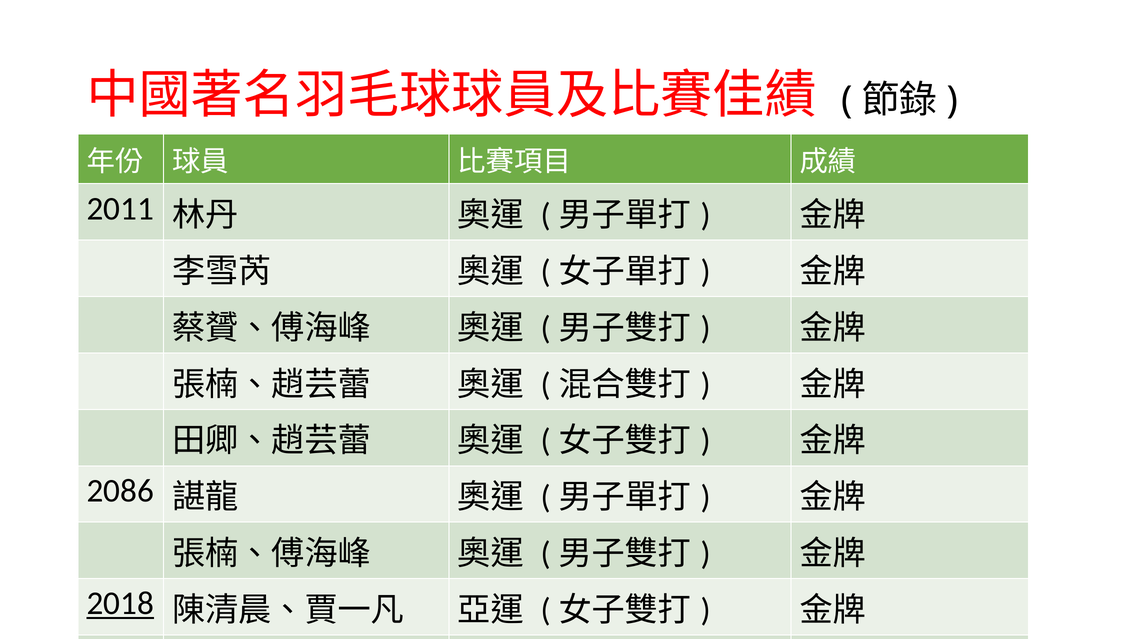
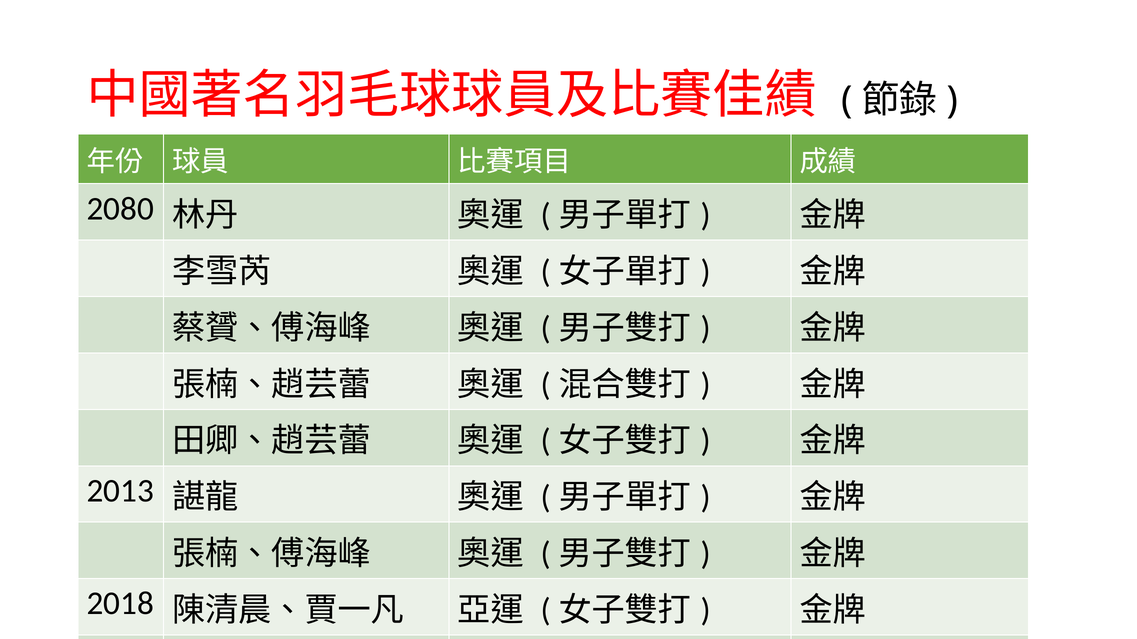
2011: 2011 -> 2080
2086: 2086 -> 2013
2018 underline: present -> none
